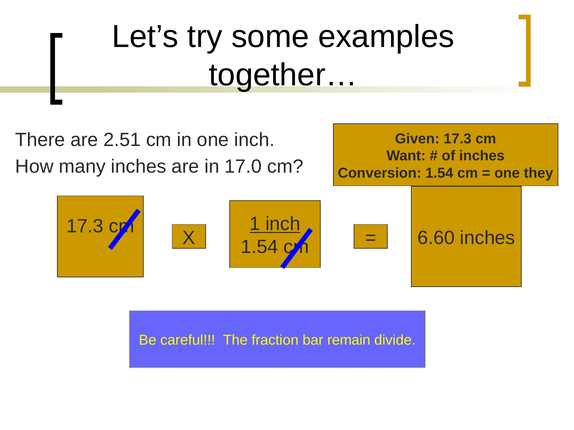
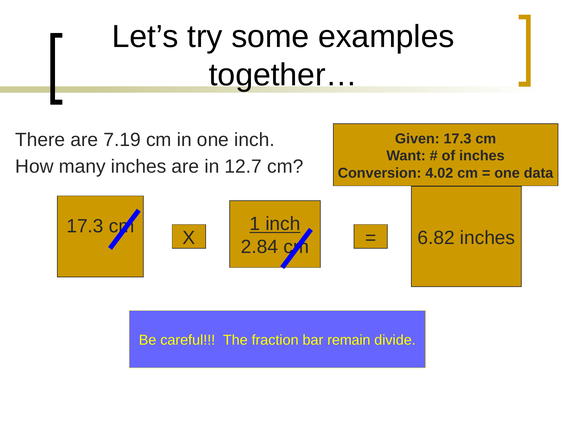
2.51: 2.51 -> 7.19
17.0: 17.0 -> 12.7
Conversion 1.54: 1.54 -> 4.02
they: they -> data
1.54 at (260, 247): 1.54 -> 2.84
6.60: 6.60 -> 6.82
